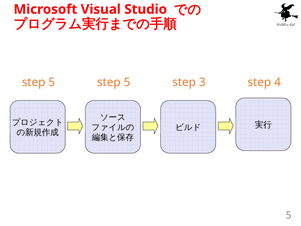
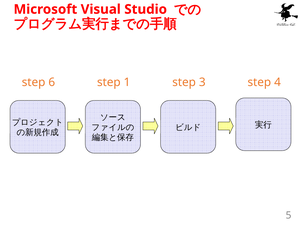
5 at (52, 82): 5 -> 6
5 at (127, 82): 5 -> 1
